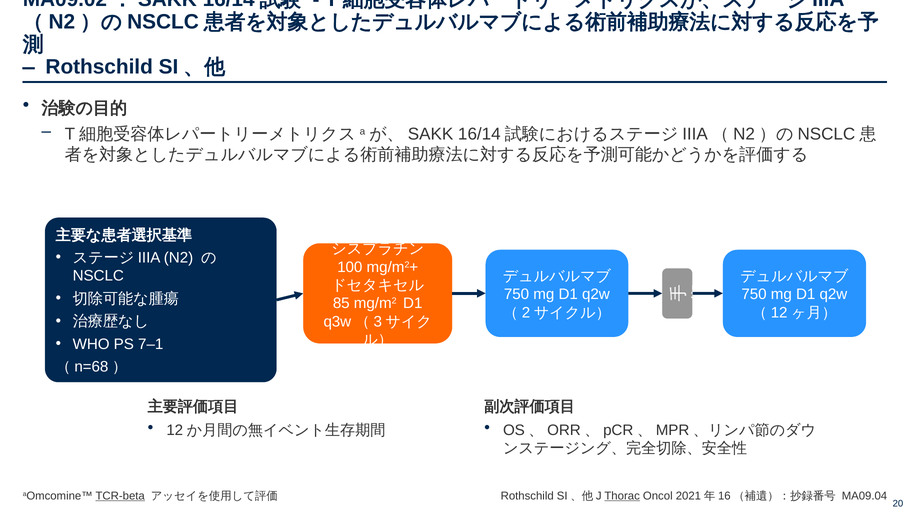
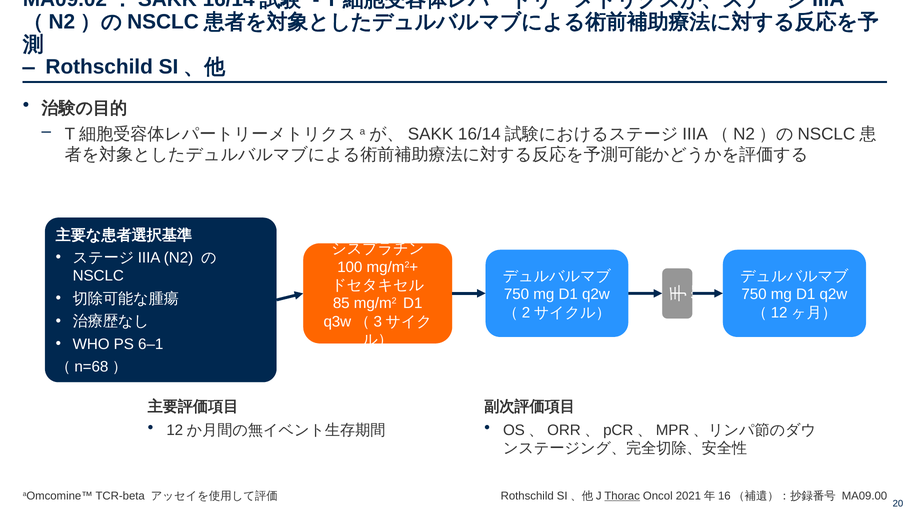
7–1: 7–1 -> 6–1
TCR-beta underline: present -> none
MA09.04: MA09.04 -> MA09.00
